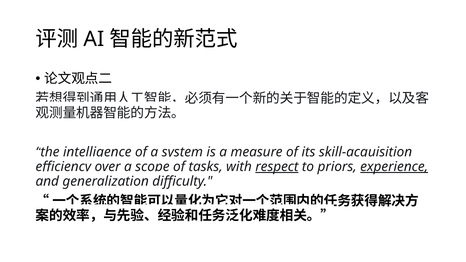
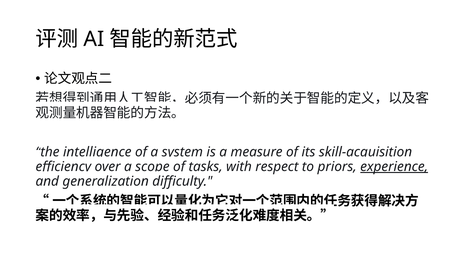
respect underline: present -> none
